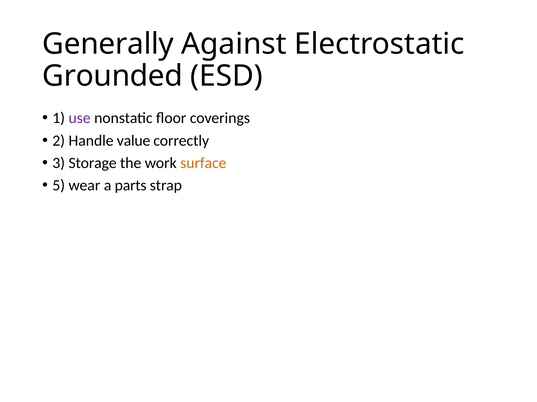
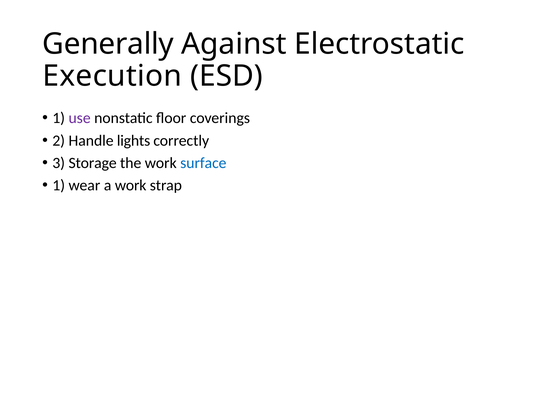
Grounded: Grounded -> Execution
value: value -> lights
surface colour: orange -> blue
5 at (59, 186): 5 -> 1
a parts: parts -> work
